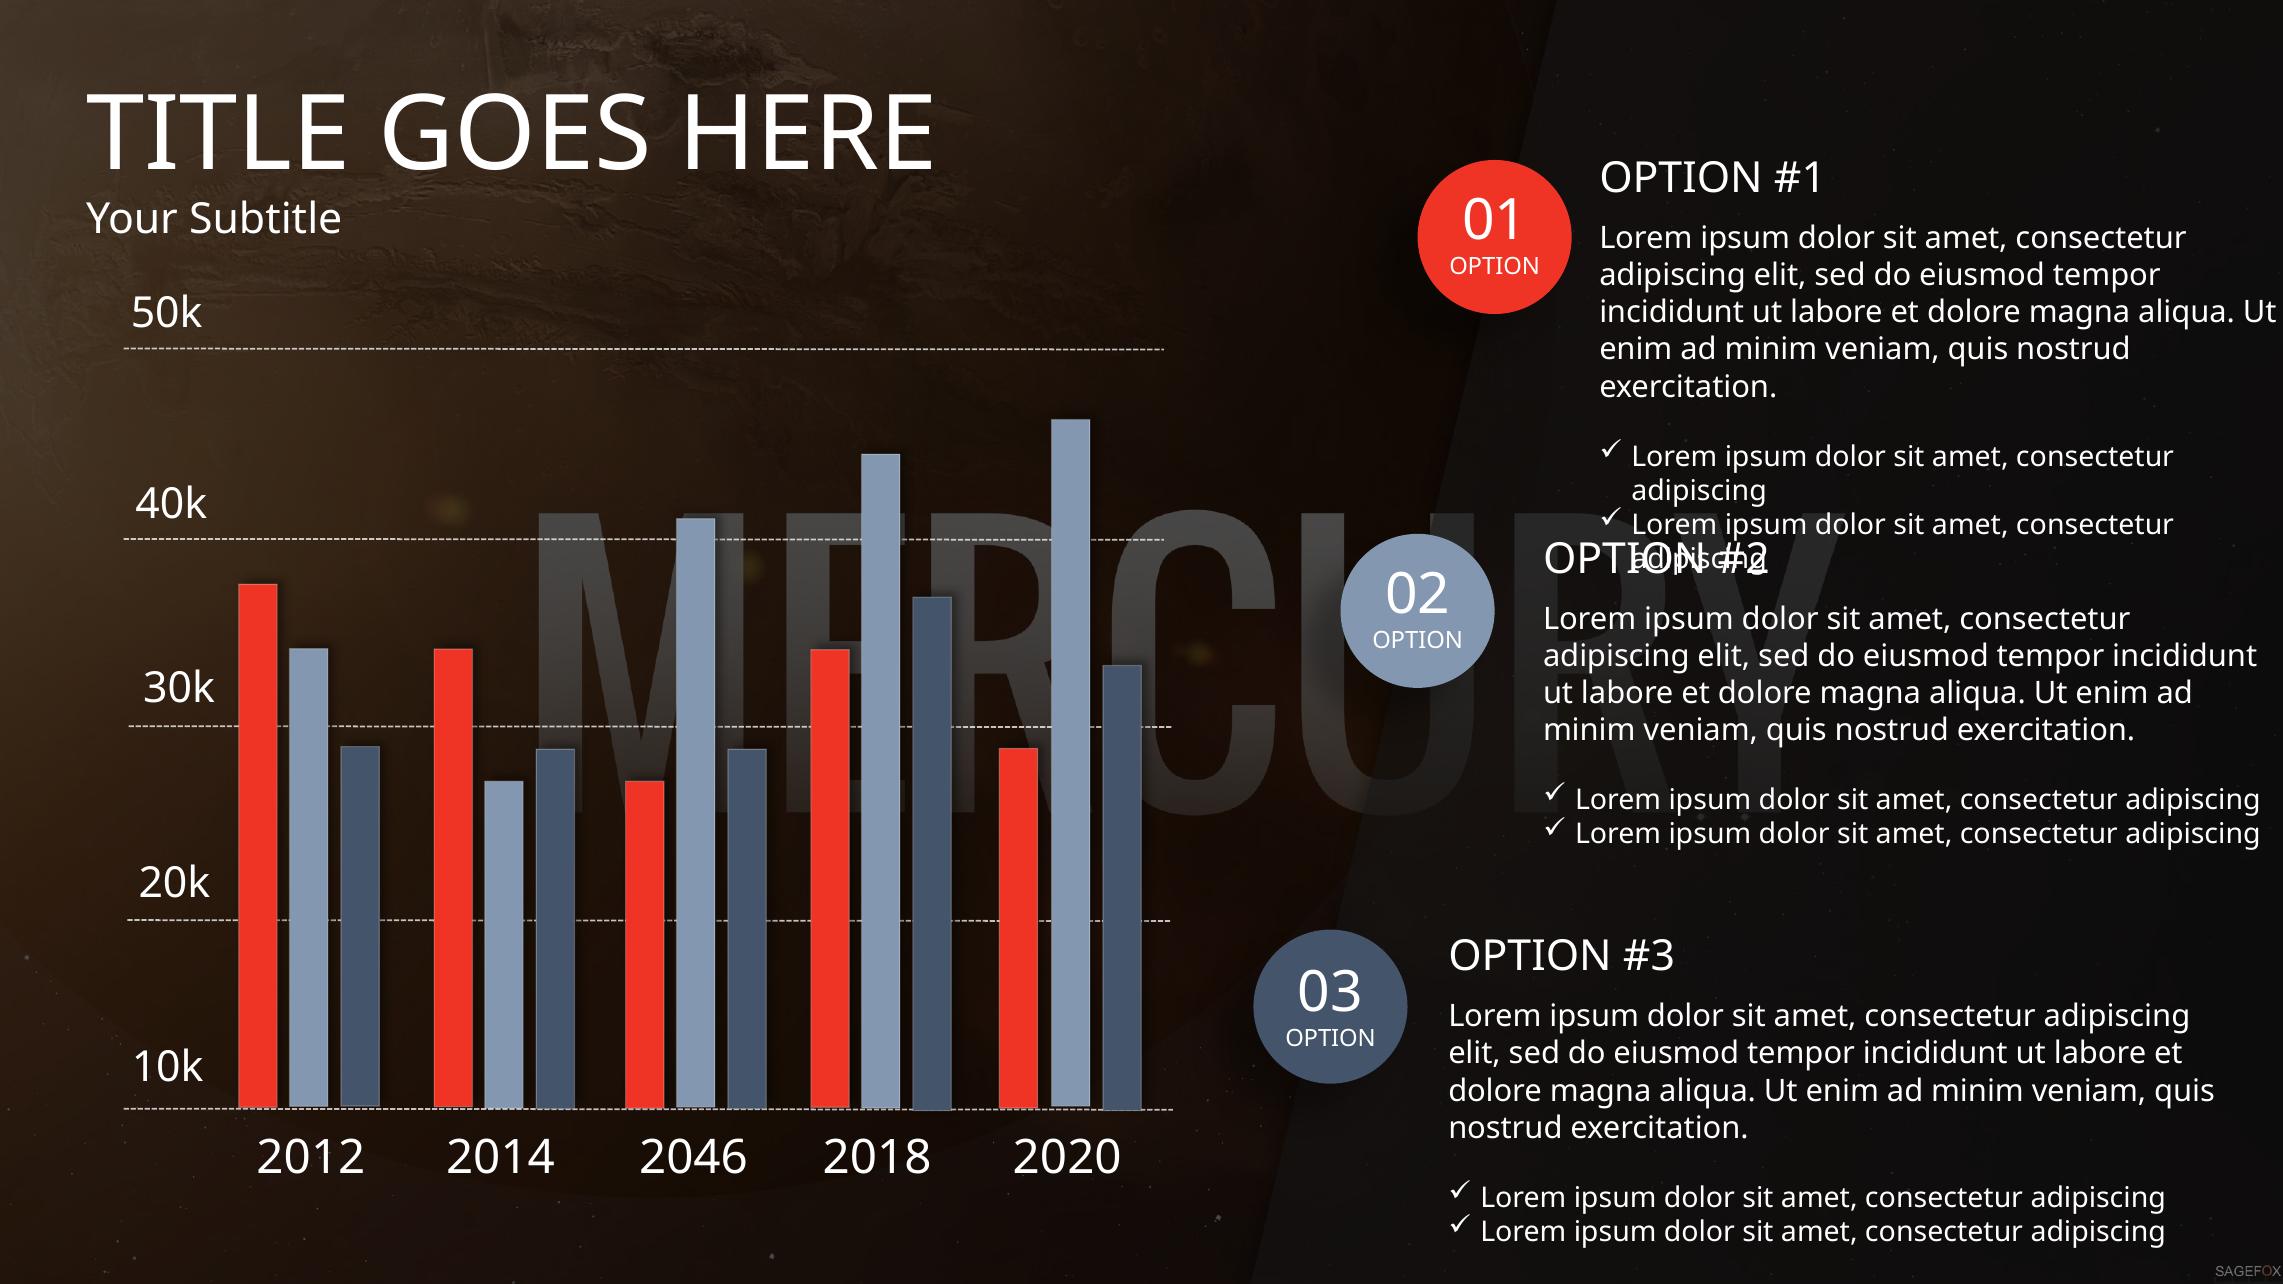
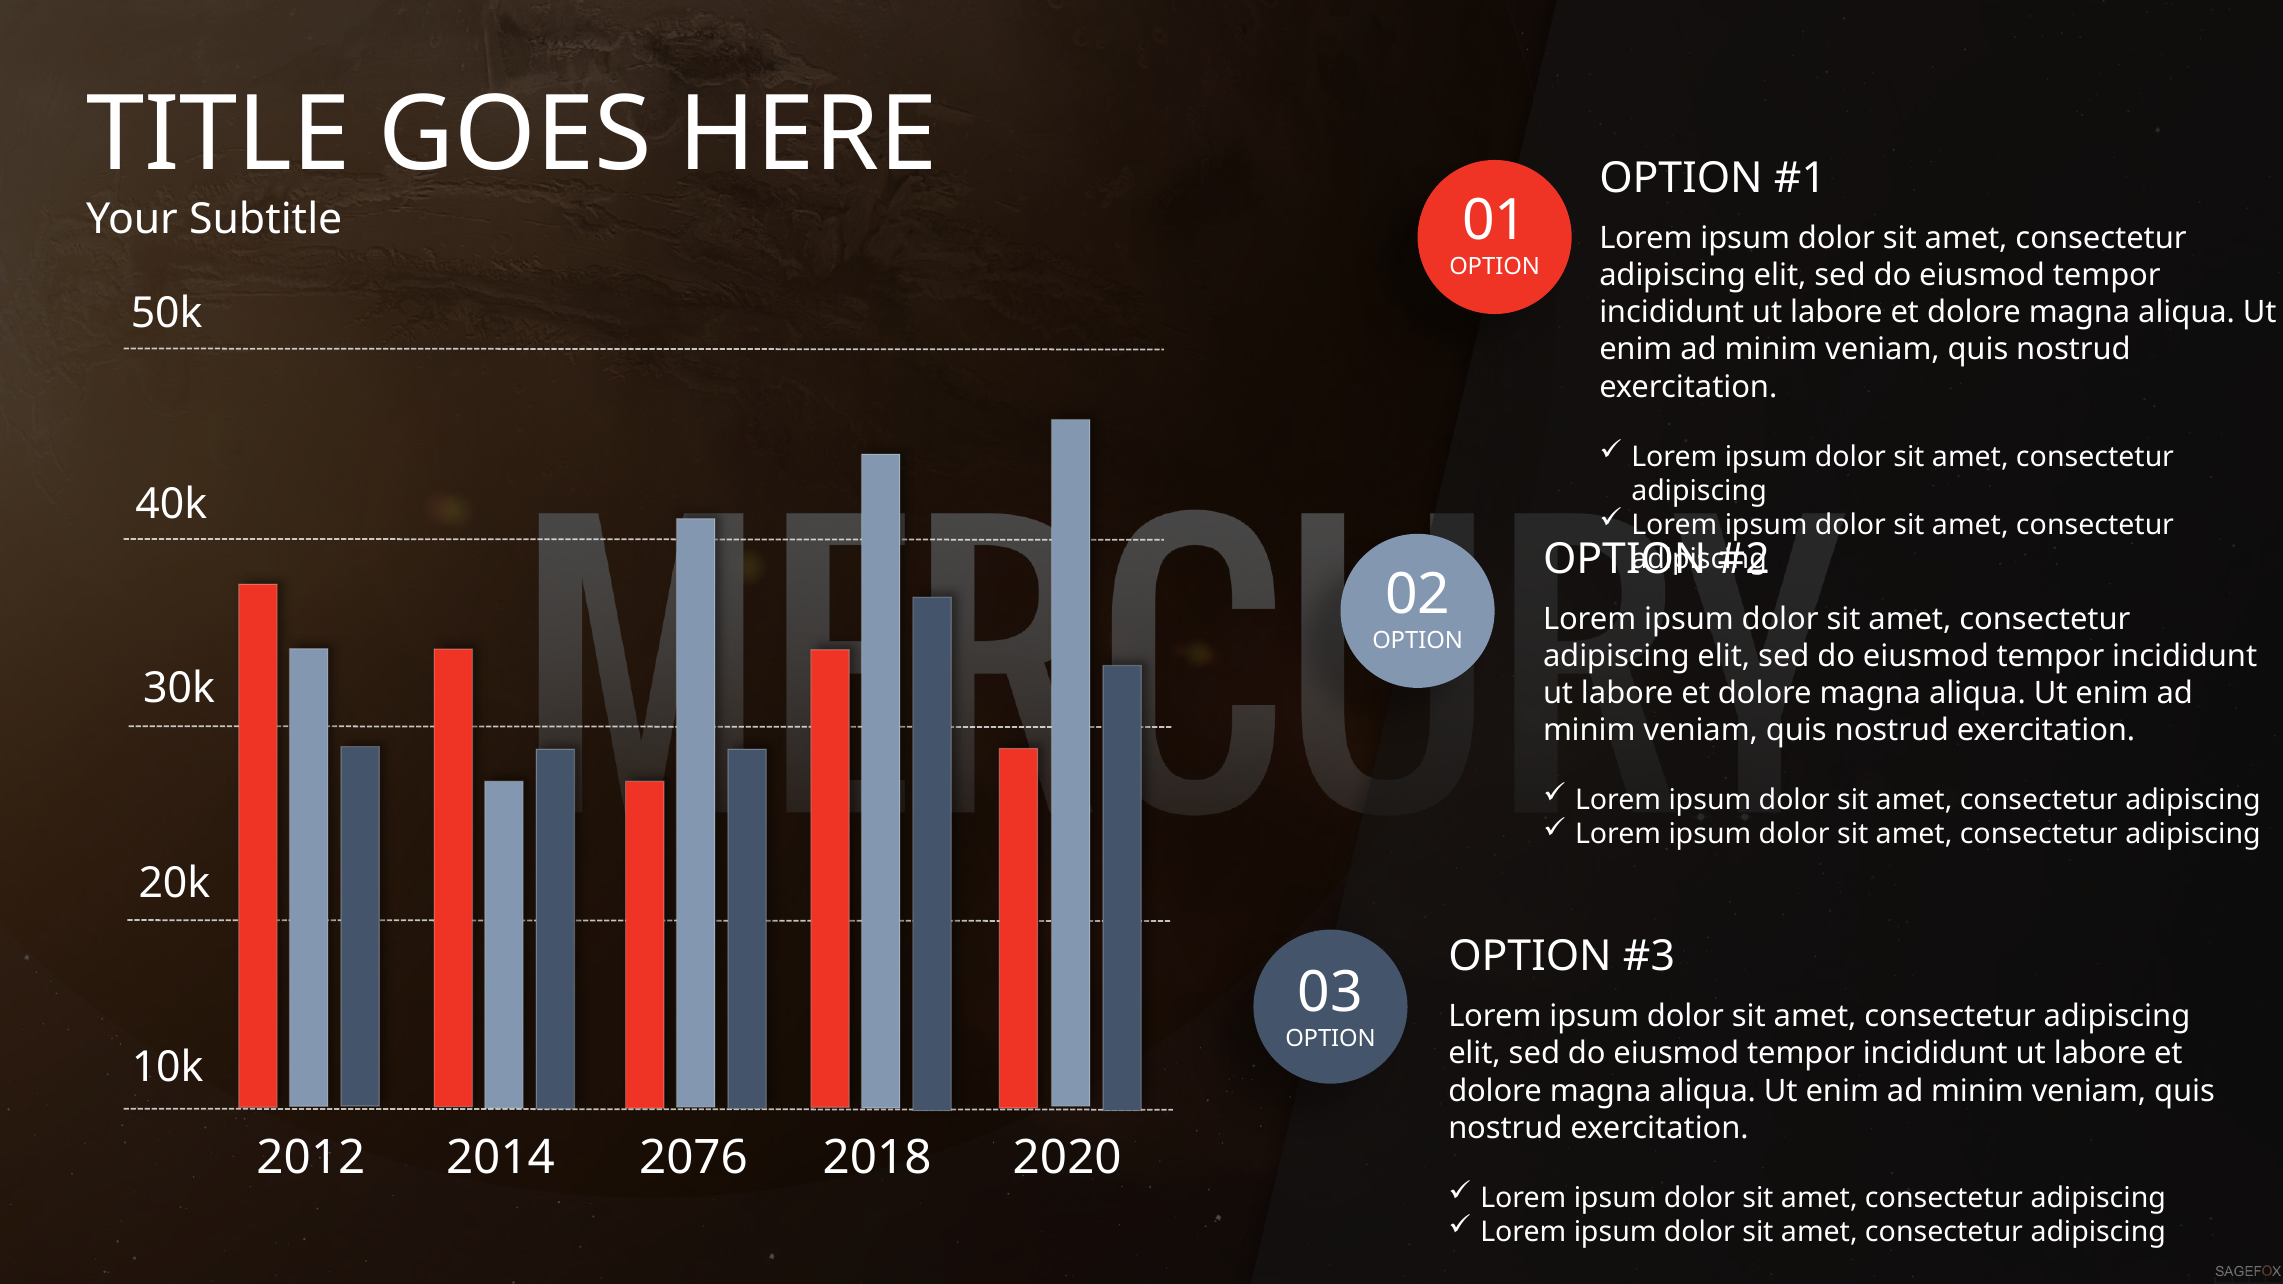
2046: 2046 -> 2076
